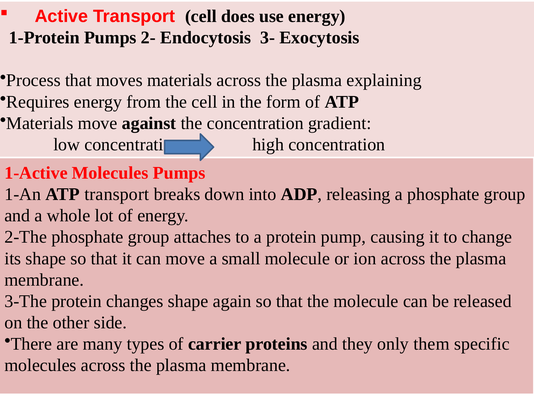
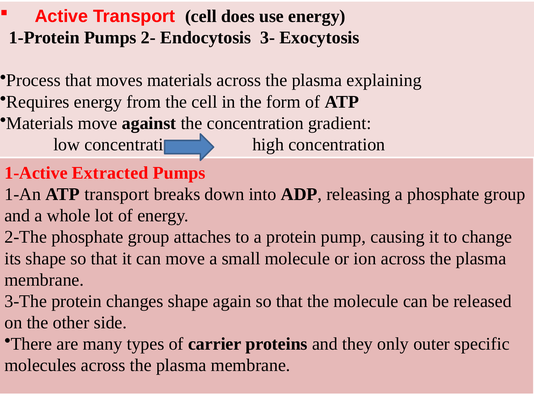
1-Active Molecules: Molecules -> Extracted
them: them -> outer
